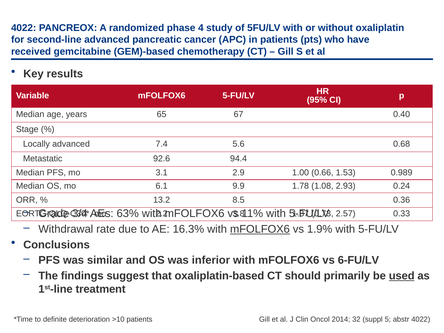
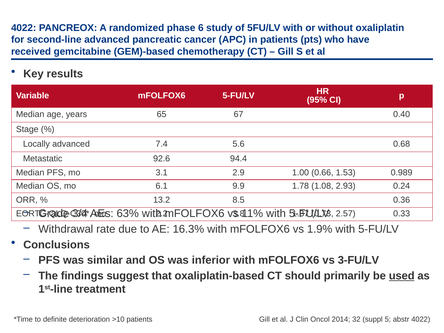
4: 4 -> 6
mFOLFOX6 at (260, 229) underline: present -> none
6-FU/LV: 6-FU/LV -> 3-FU/LV
